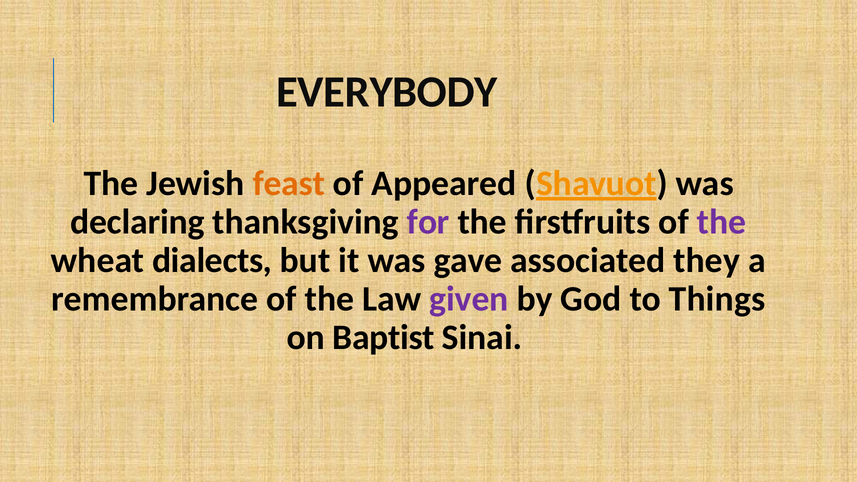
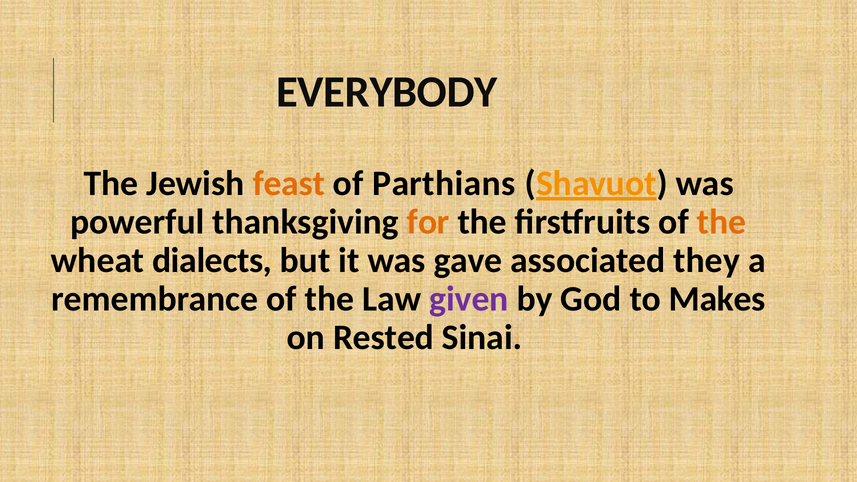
Appeared: Appeared -> Parthians
declaring: declaring -> powerful
for colour: purple -> orange
the at (722, 222) colour: purple -> orange
Things: Things -> Makes
Baptist: Baptist -> Rested
